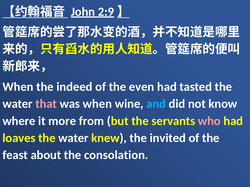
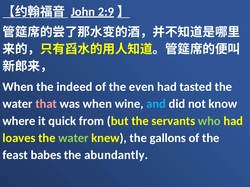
more: more -> quick
who colour: pink -> light green
water at (73, 138) colour: white -> light green
invited: invited -> gallons
about: about -> babes
consolation: consolation -> abundantly
